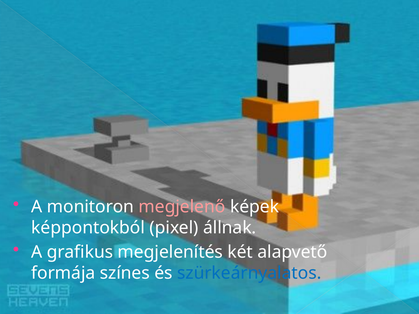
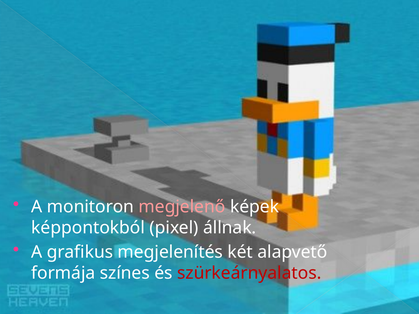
szürkeárnyalatos colour: blue -> red
